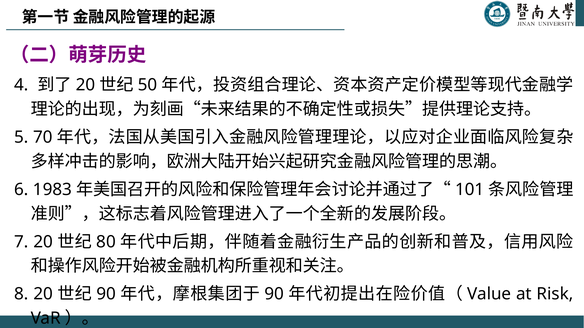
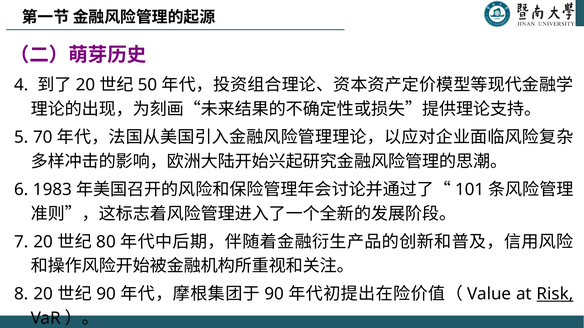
Risk underline: none -> present
